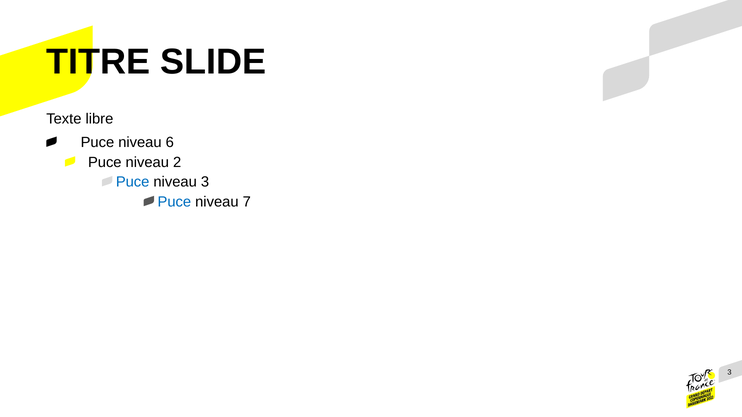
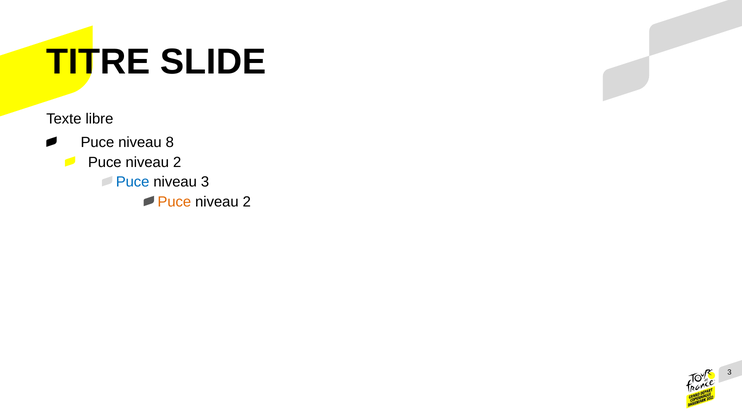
6: 6 -> 8
Puce at (174, 202) colour: blue -> orange
7 at (247, 202): 7 -> 2
